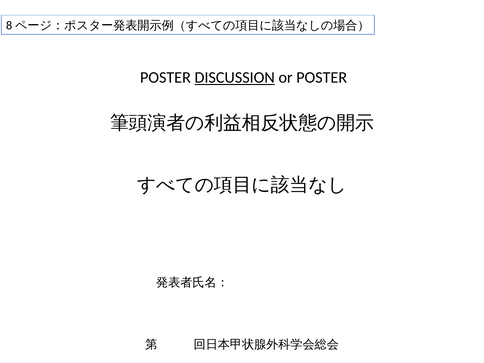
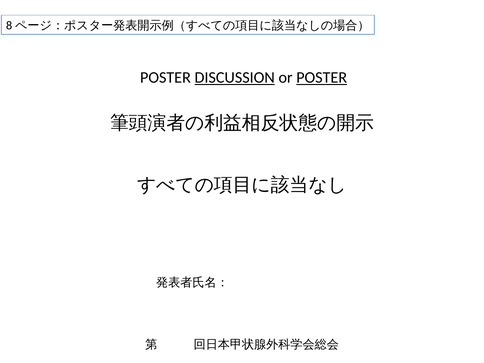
POSTER at (322, 77) underline: none -> present
